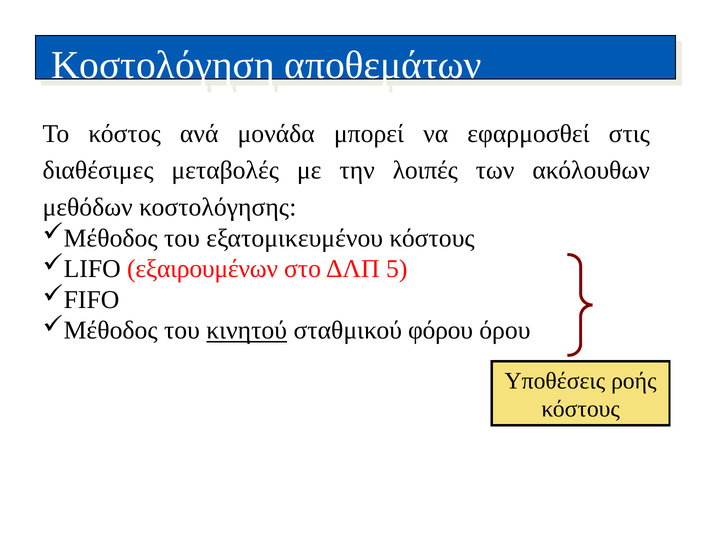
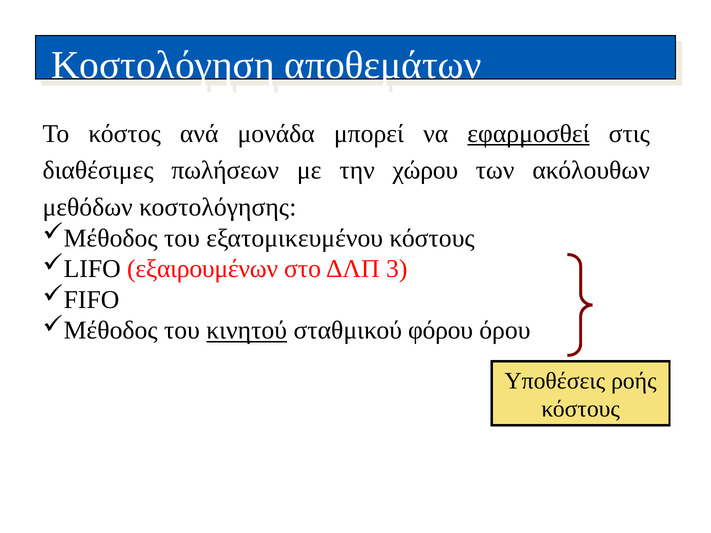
εφαρμοσθεί underline: none -> present
μεταβολές: μεταβολές -> πωλήσεων
λοιπές: λοιπές -> χώρου
5: 5 -> 3
